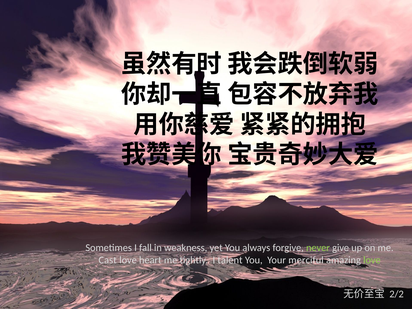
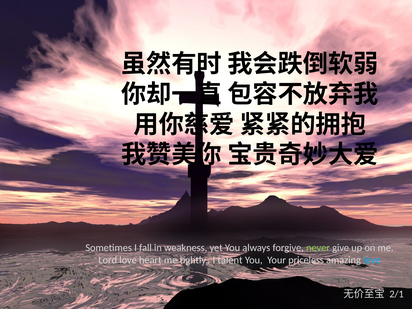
Cast: Cast -> Lord
merciful: merciful -> priceless
love at (372, 260) colour: light green -> light blue
2/2: 2/2 -> 2/1
